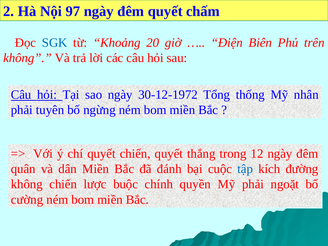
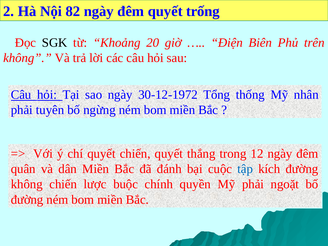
97: 97 -> 82
chấm: chấm -> trống
SGK colour: blue -> black
cường at (27, 200): cường -> đường
